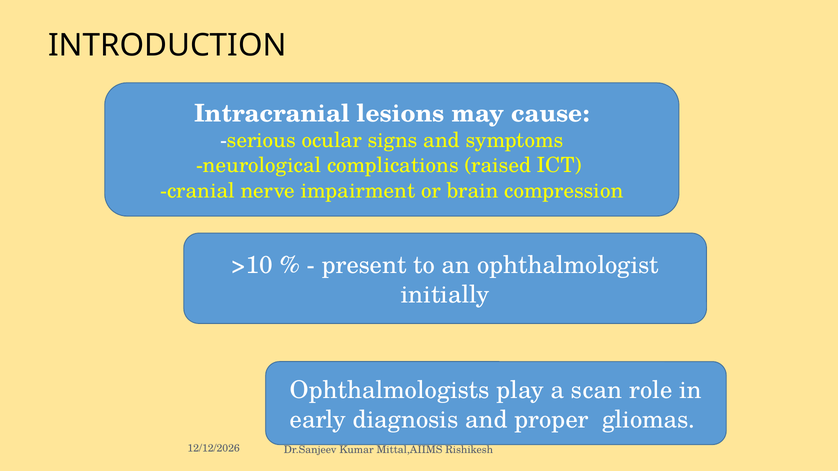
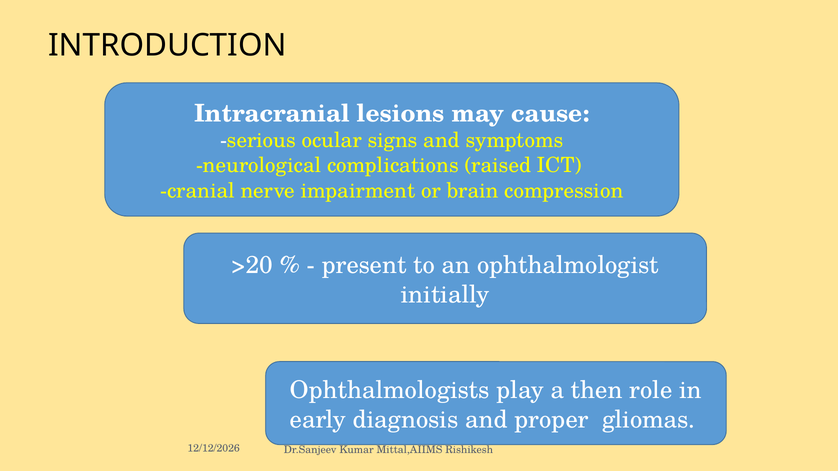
>10: >10 -> >20
scan: scan -> then
